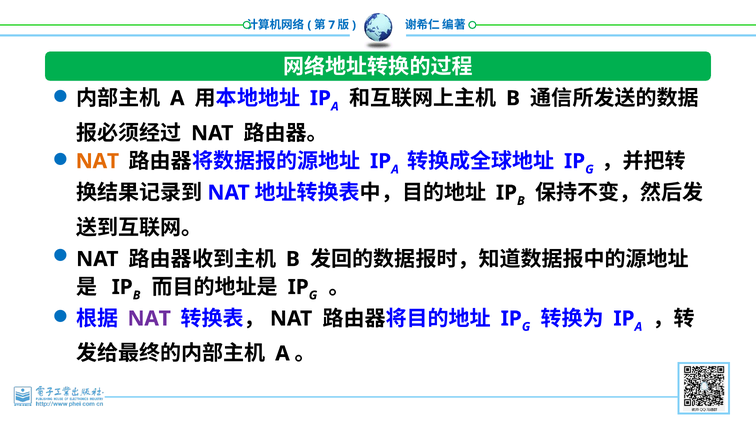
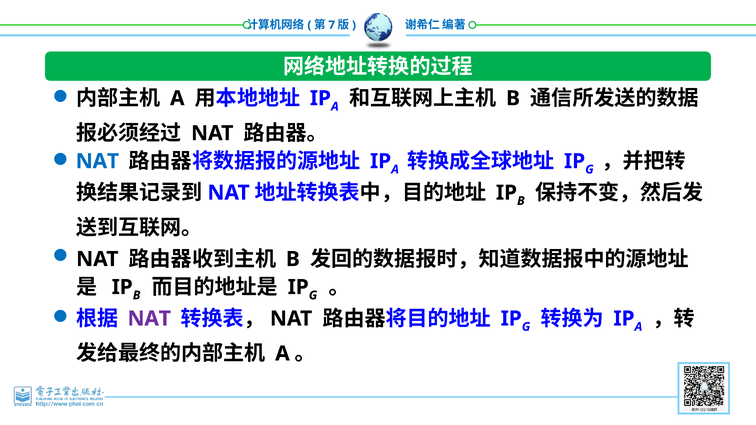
NAT at (97, 161) colour: orange -> blue
